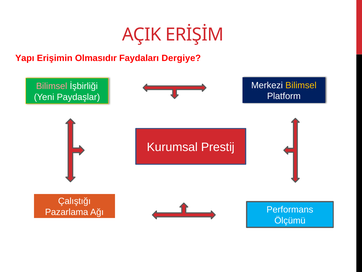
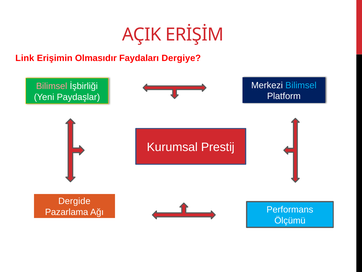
Yapı: Yapı -> Link
Bilimsel at (301, 85) colour: yellow -> light blue
Çalıştığı: Çalıştığı -> Dergide
